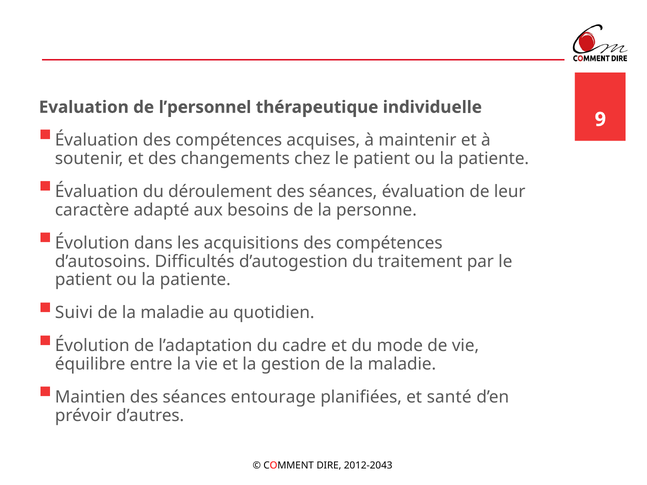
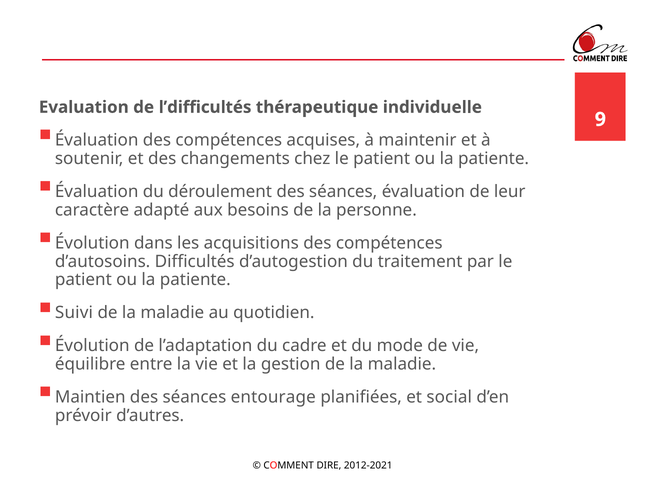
l’personnel: l’personnel -> l’difficultés
santé: santé -> social
2012-2043: 2012-2043 -> 2012-2021
